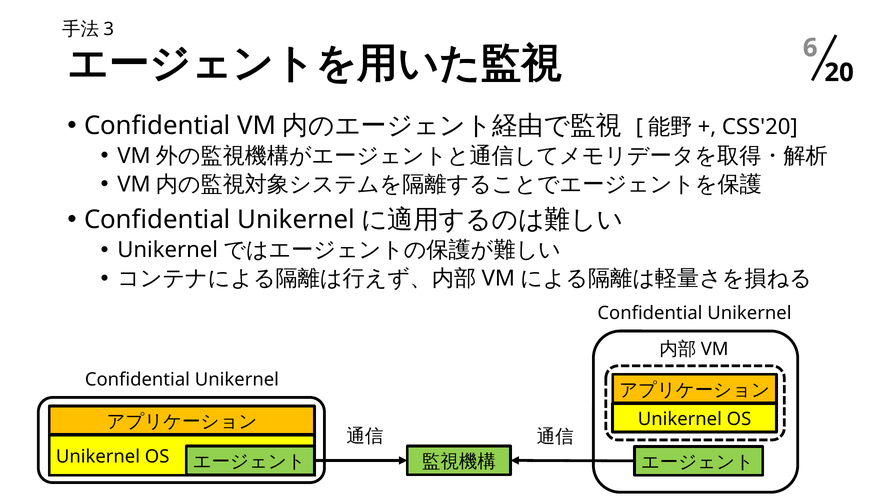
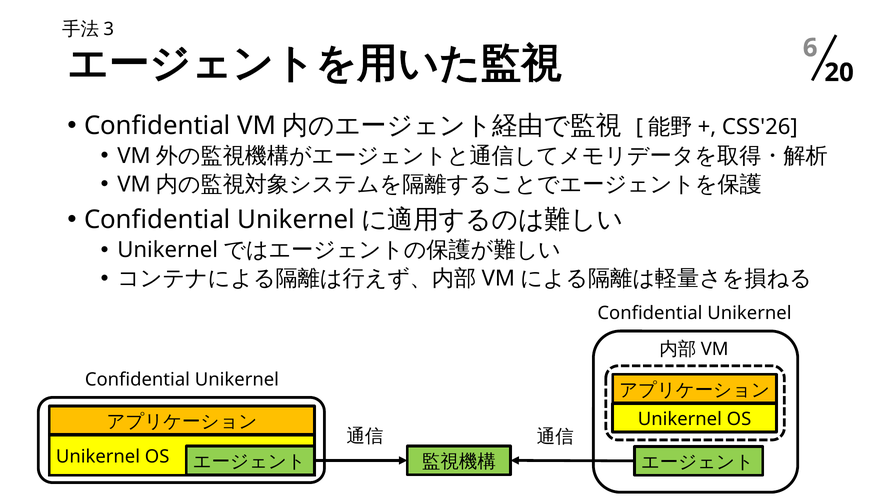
CSS'20: CSS'20 -> CSS'26
